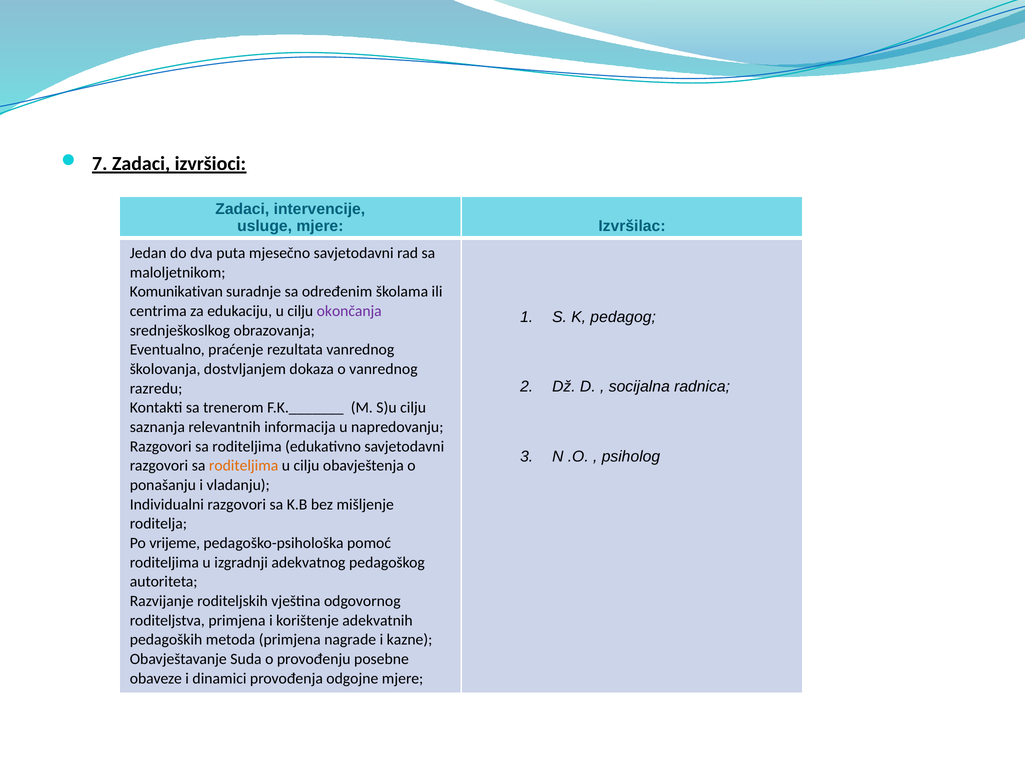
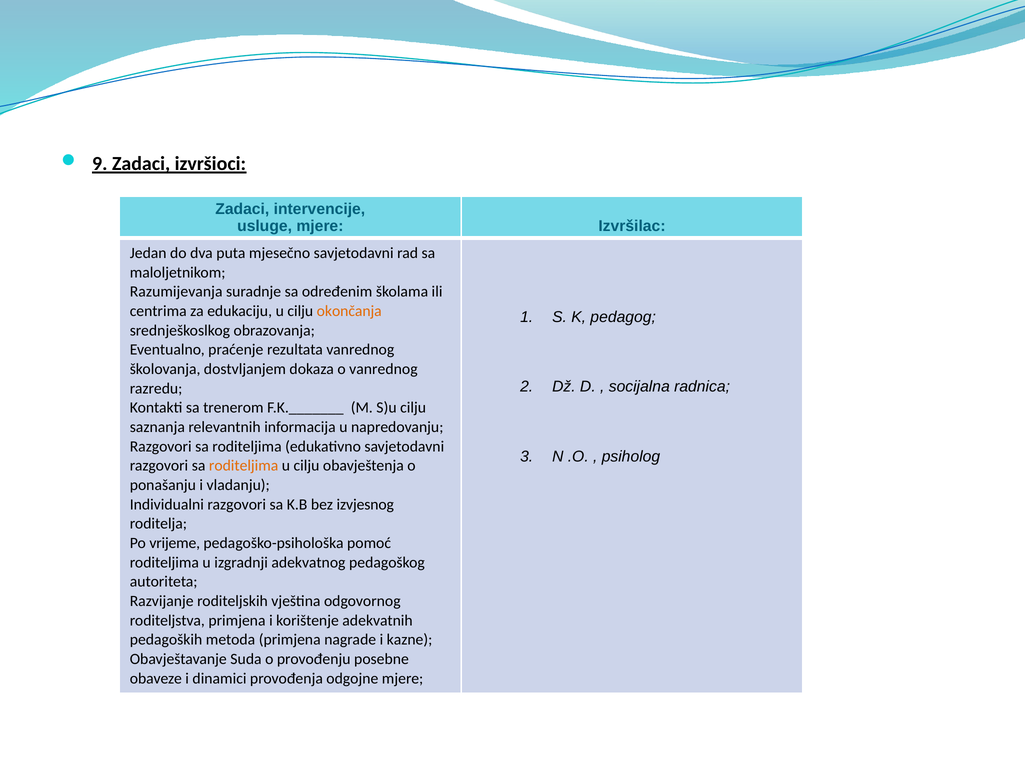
7: 7 -> 9
Komunikativan: Komunikativan -> Razumijevanja
okončanja colour: purple -> orange
mišljenje: mišljenje -> izvjesnog
